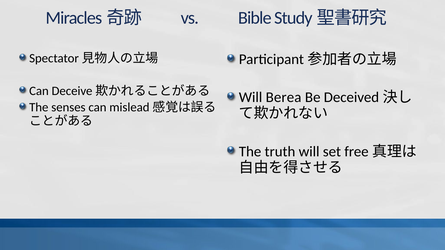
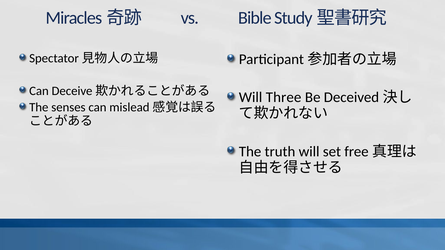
Berea: Berea -> Three
